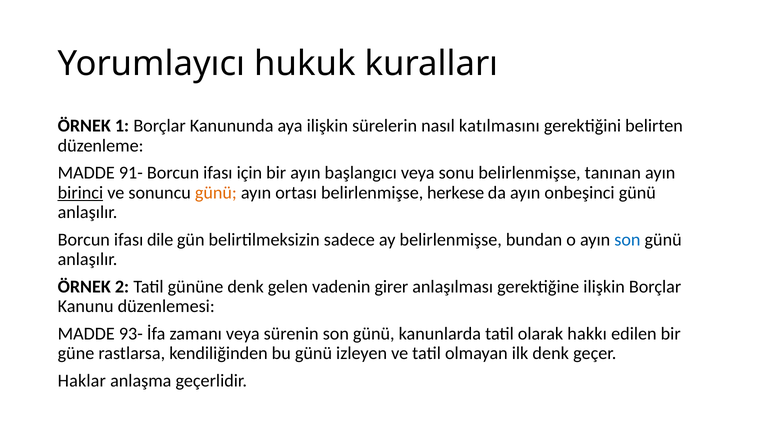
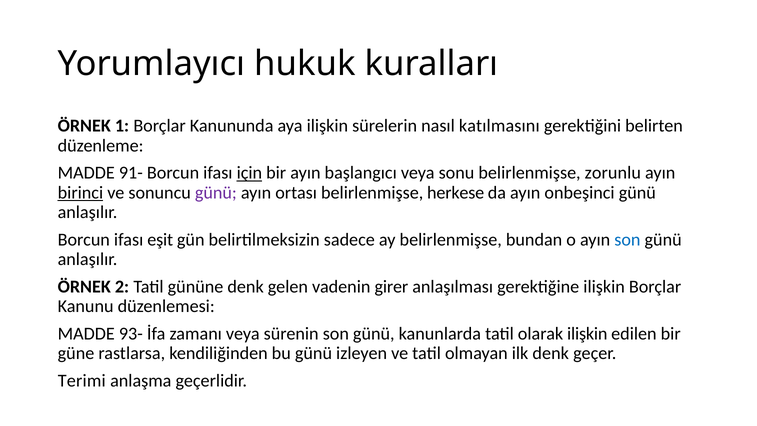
için underline: none -> present
tanınan: tanınan -> zorunlu
günü at (216, 193) colour: orange -> purple
dile: dile -> eşit
olarak hakkı: hakkı -> ilişkin
Haklar: Haklar -> Terimi
